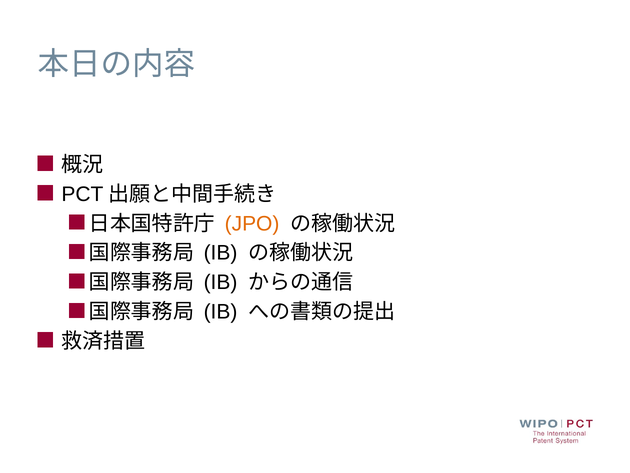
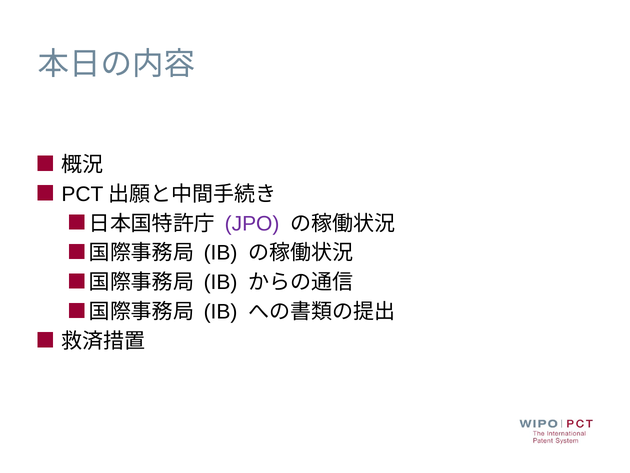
JPO colour: orange -> purple
